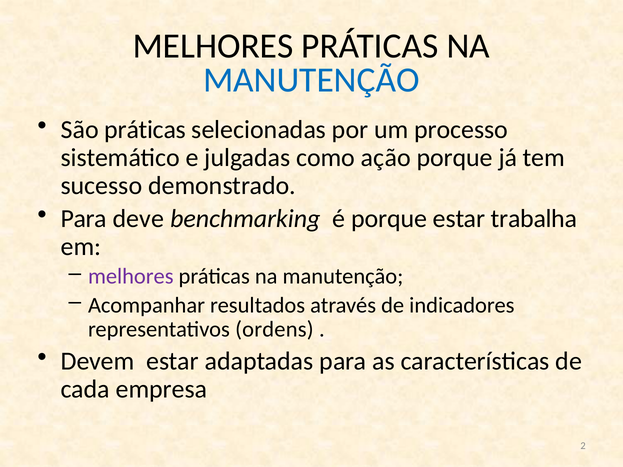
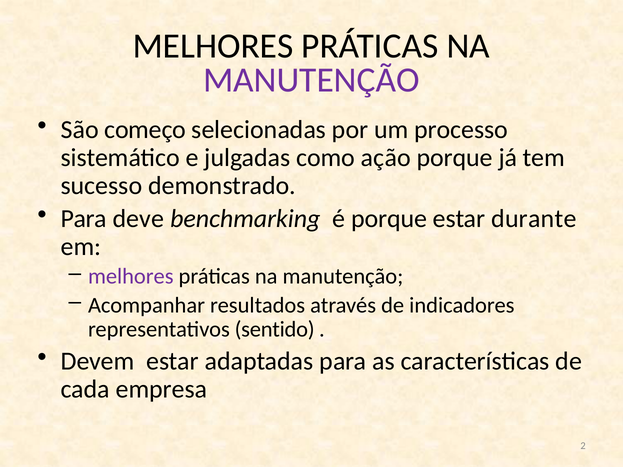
MANUTENÇÃO at (311, 80) colour: blue -> purple
São práticas: práticas -> começo
trabalha: trabalha -> durante
ordens: ordens -> sentido
